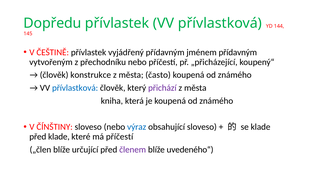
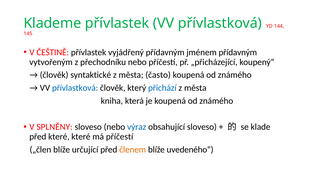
Dopředu: Dopředu -> Klademe
konstrukce: konstrukce -> syntaktické
přichází colour: purple -> blue
ČÍNŠTINY: ČÍNŠTINY -> SPLNĚNY
před klade: klade -> které
členem colour: purple -> orange
